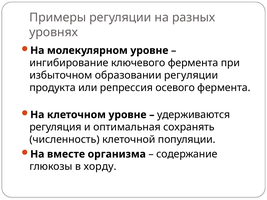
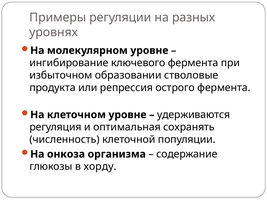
образовании регуляции: регуляции -> стволовые
осевого: осевого -> острого
вместе: вместе -> онкоза
